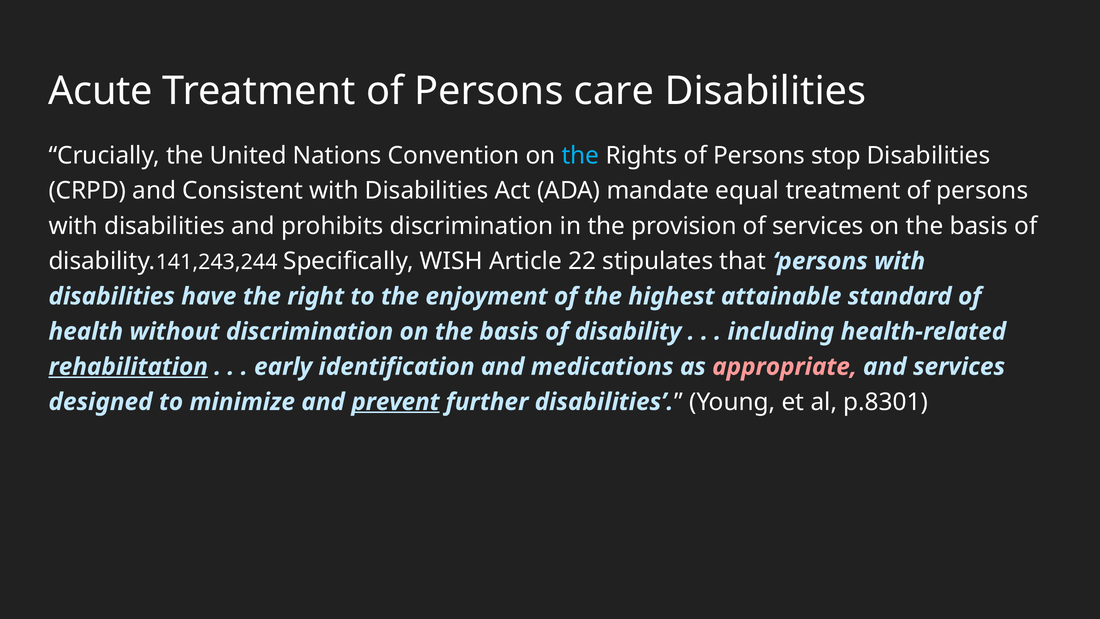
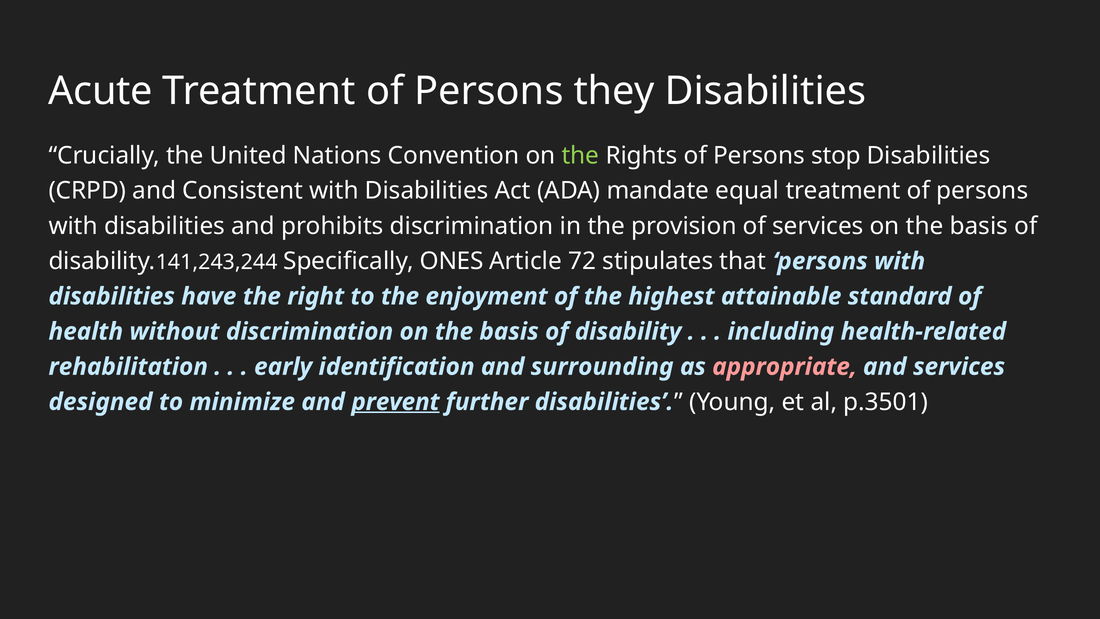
care: care -> they
the at (580, 156) colour: light blue -> light green
WISH: WISH -> ONES
22: 22 -> 72
rehabilitation underline: present -> none
medications: medications -> surrounding
p.8301: p.8301 -> p.3501
